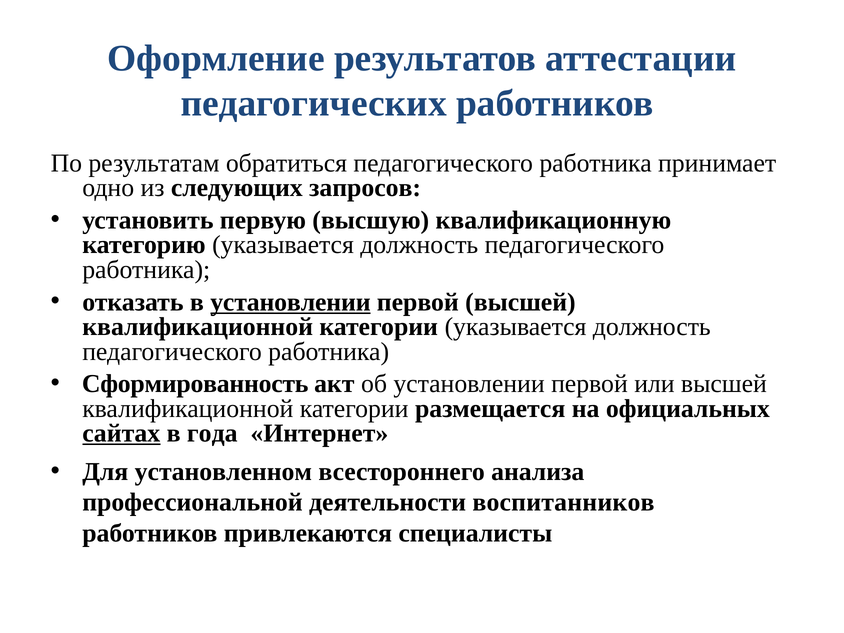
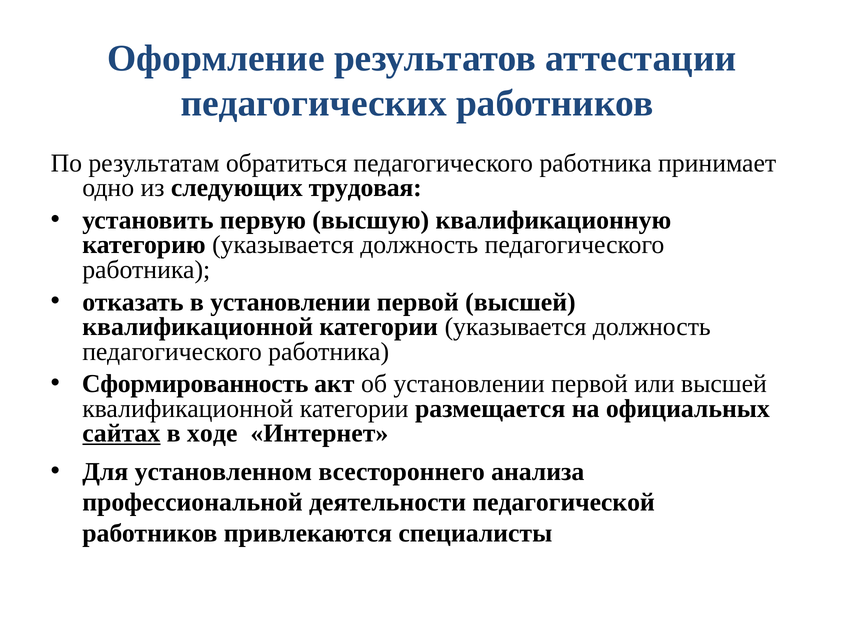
запросов: запросов -> трудовая
установлении at (290, 302) underline: present -> none
года: года -> ходе
воспитанников: воспитанников -> педагогической
